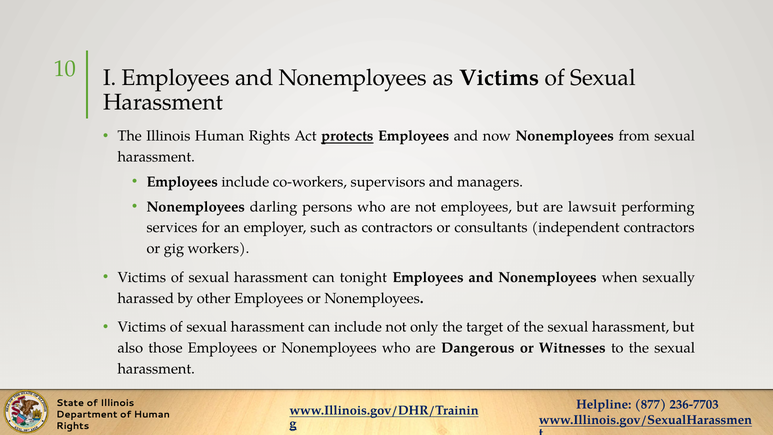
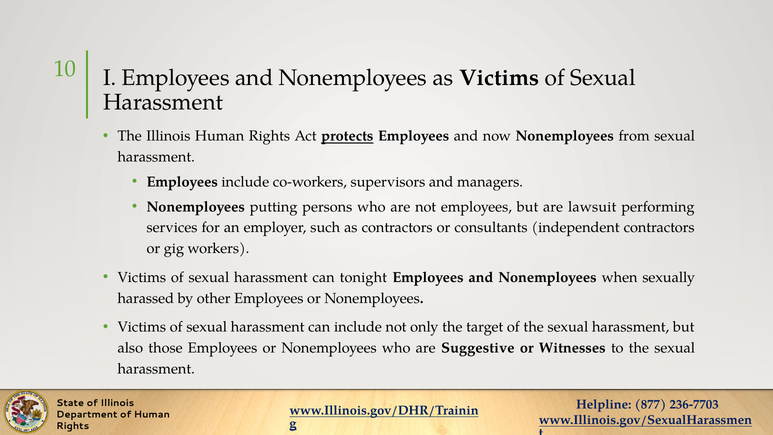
darling: darling -> putting
Dangerous: Dangerous -> Suggestive
